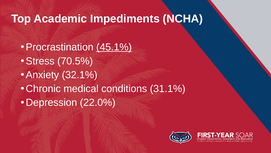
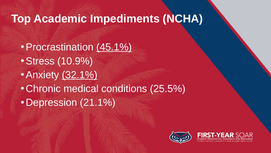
70.5%: 70.5% -> 10.9%
32.1% underline: none -> present
31.1%: 31.1% -> 25.5%
22.0%: 22.0% -> 21.1%
